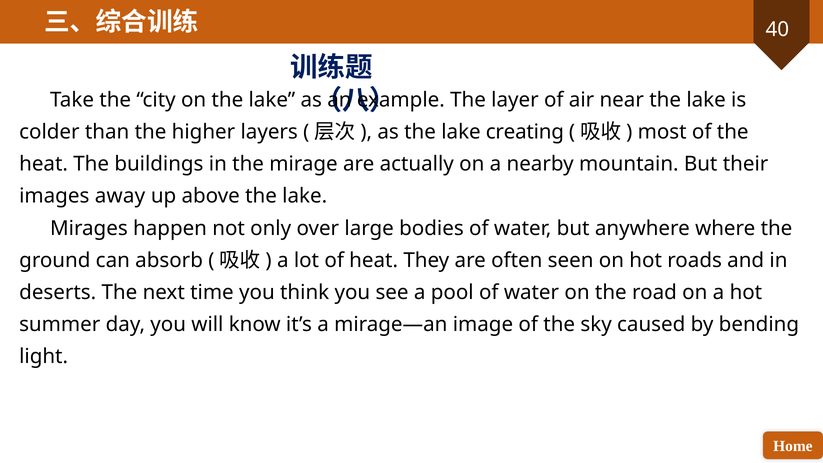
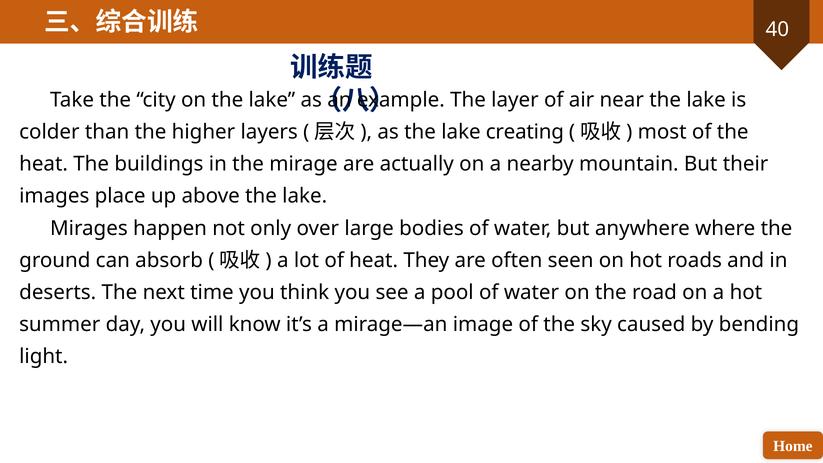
away: away -> place
